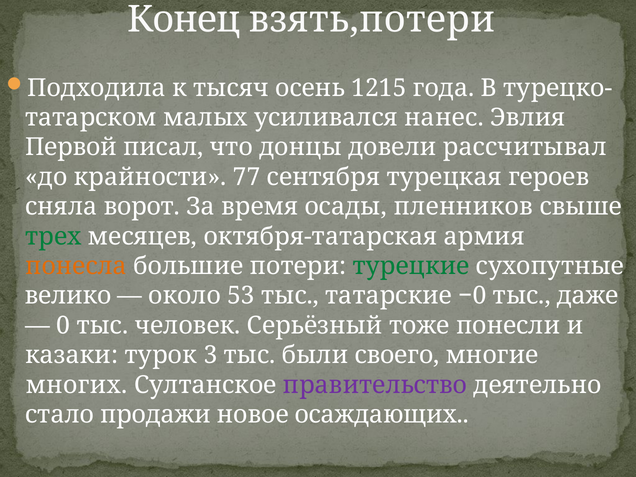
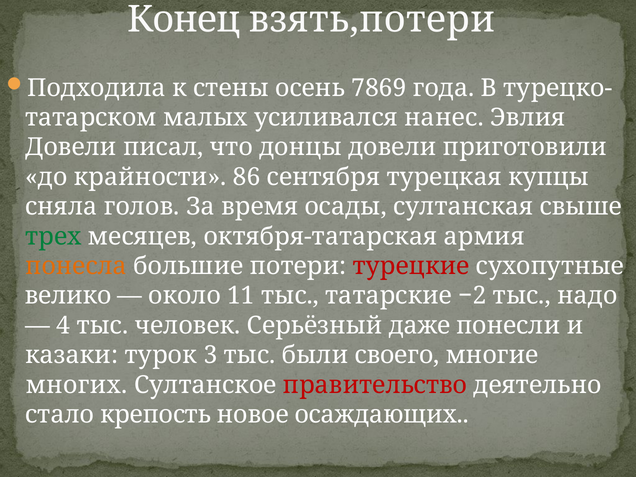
тысяч: тысяч -> стены
1215: 1215 -> 7869
Первой at (71, 147): Первой -> Довели
рассчитывал: рассчитывал -> приготовили
77: 77 -> 86
героев: героев -> купцы
ворот: ворот -> голов
пленников: пленников -> султанская
турецкие colour: green -> red
53: 53 -> 11
−0: −0 -> −2
даже: даже -> надо
0: 0 -> 4
тоже: тоже -> даже
правительство colour: purple -> red
продажи: продажи -> крепость
